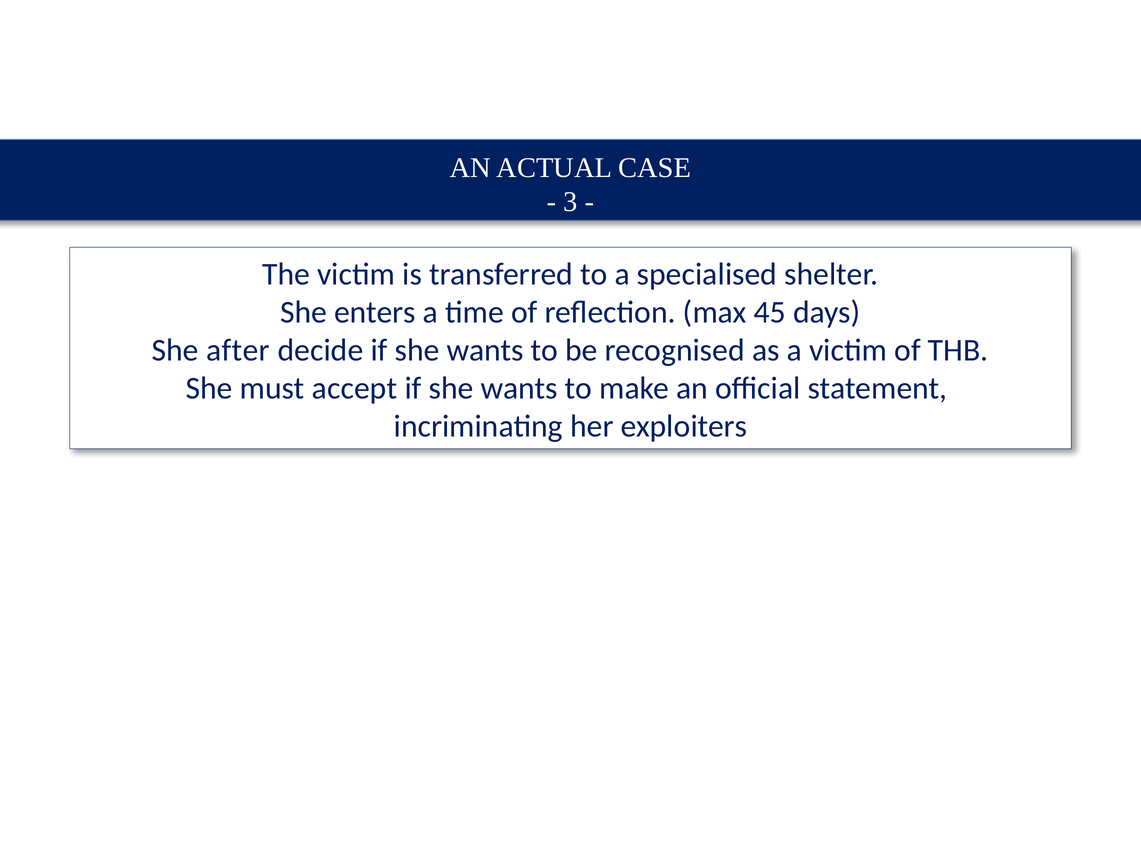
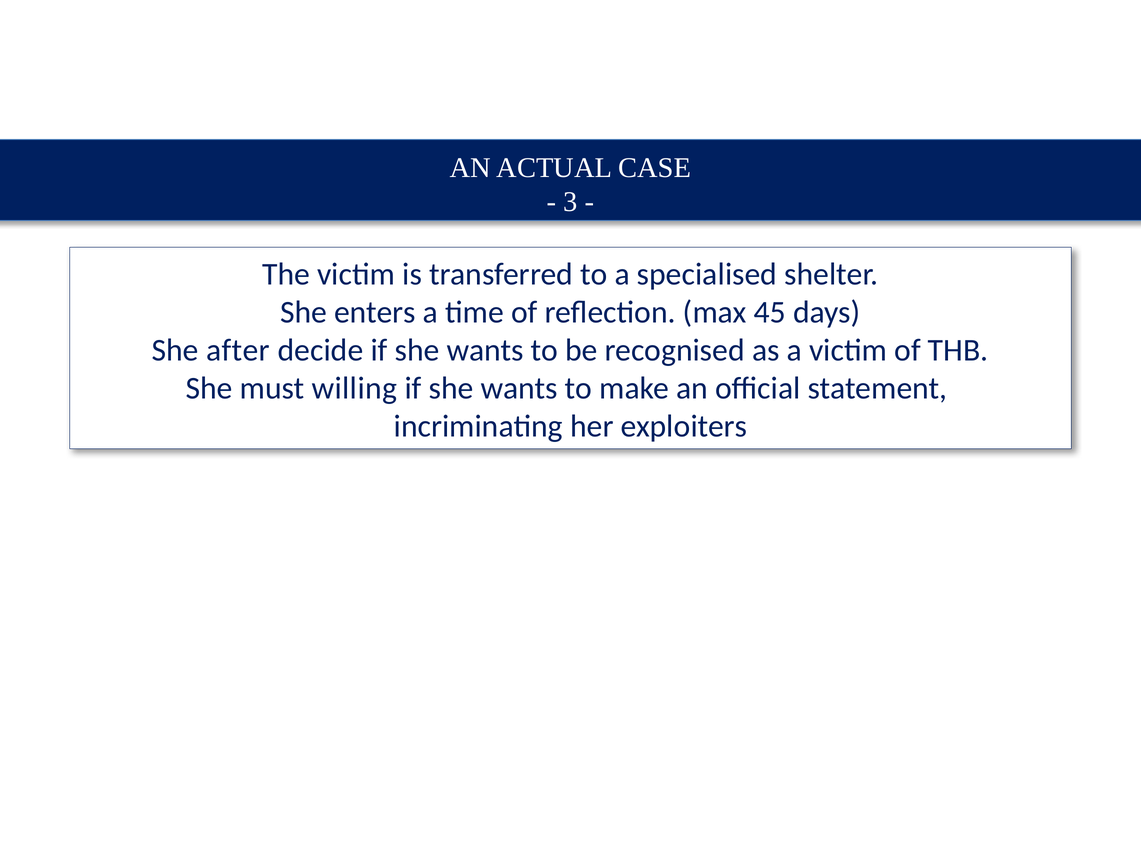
accept: accept -> willing
